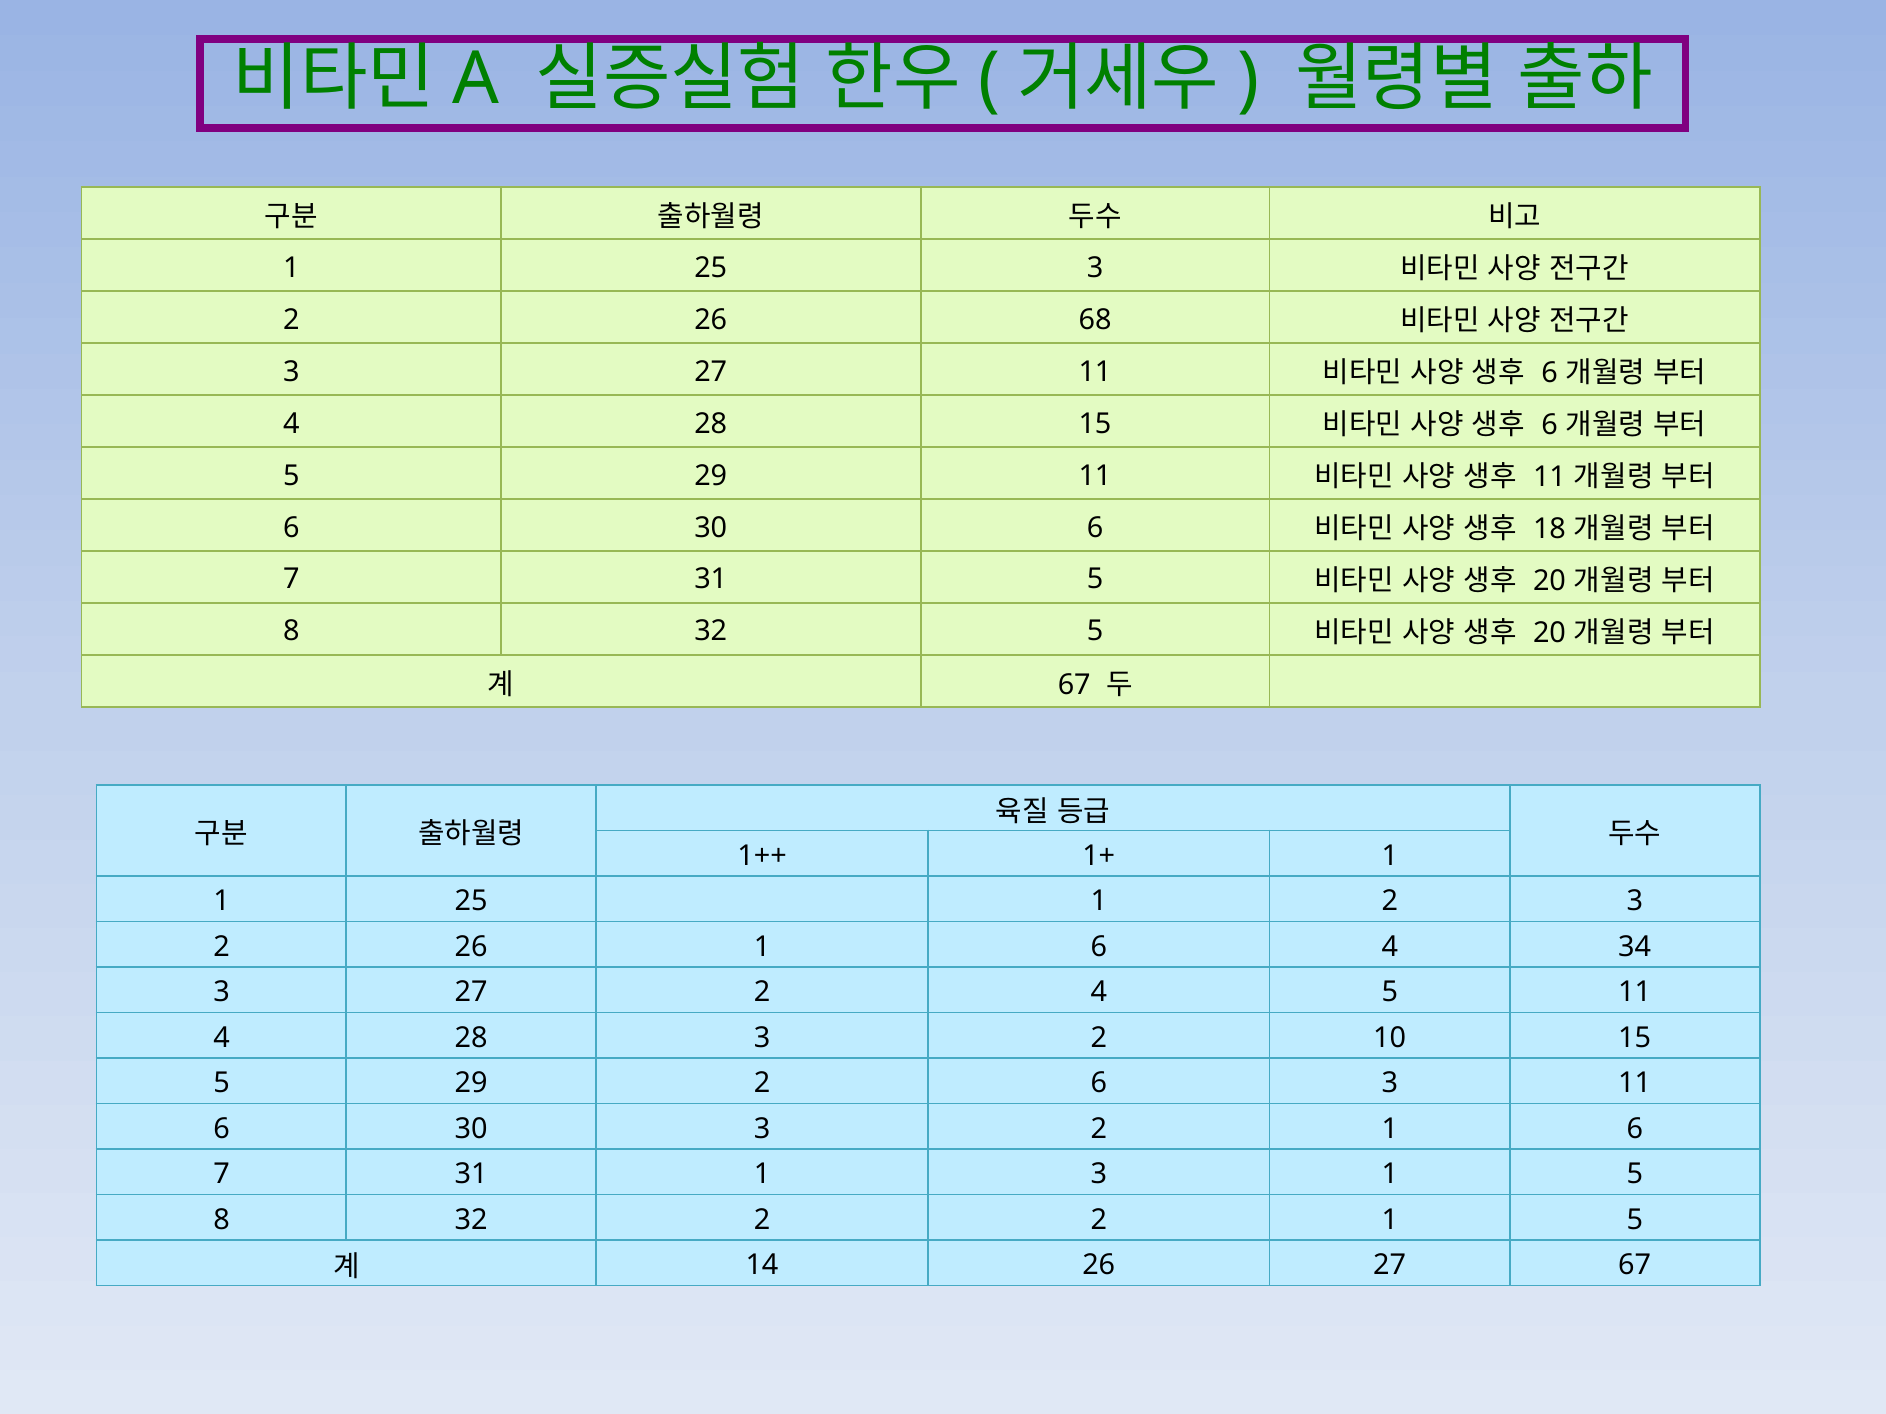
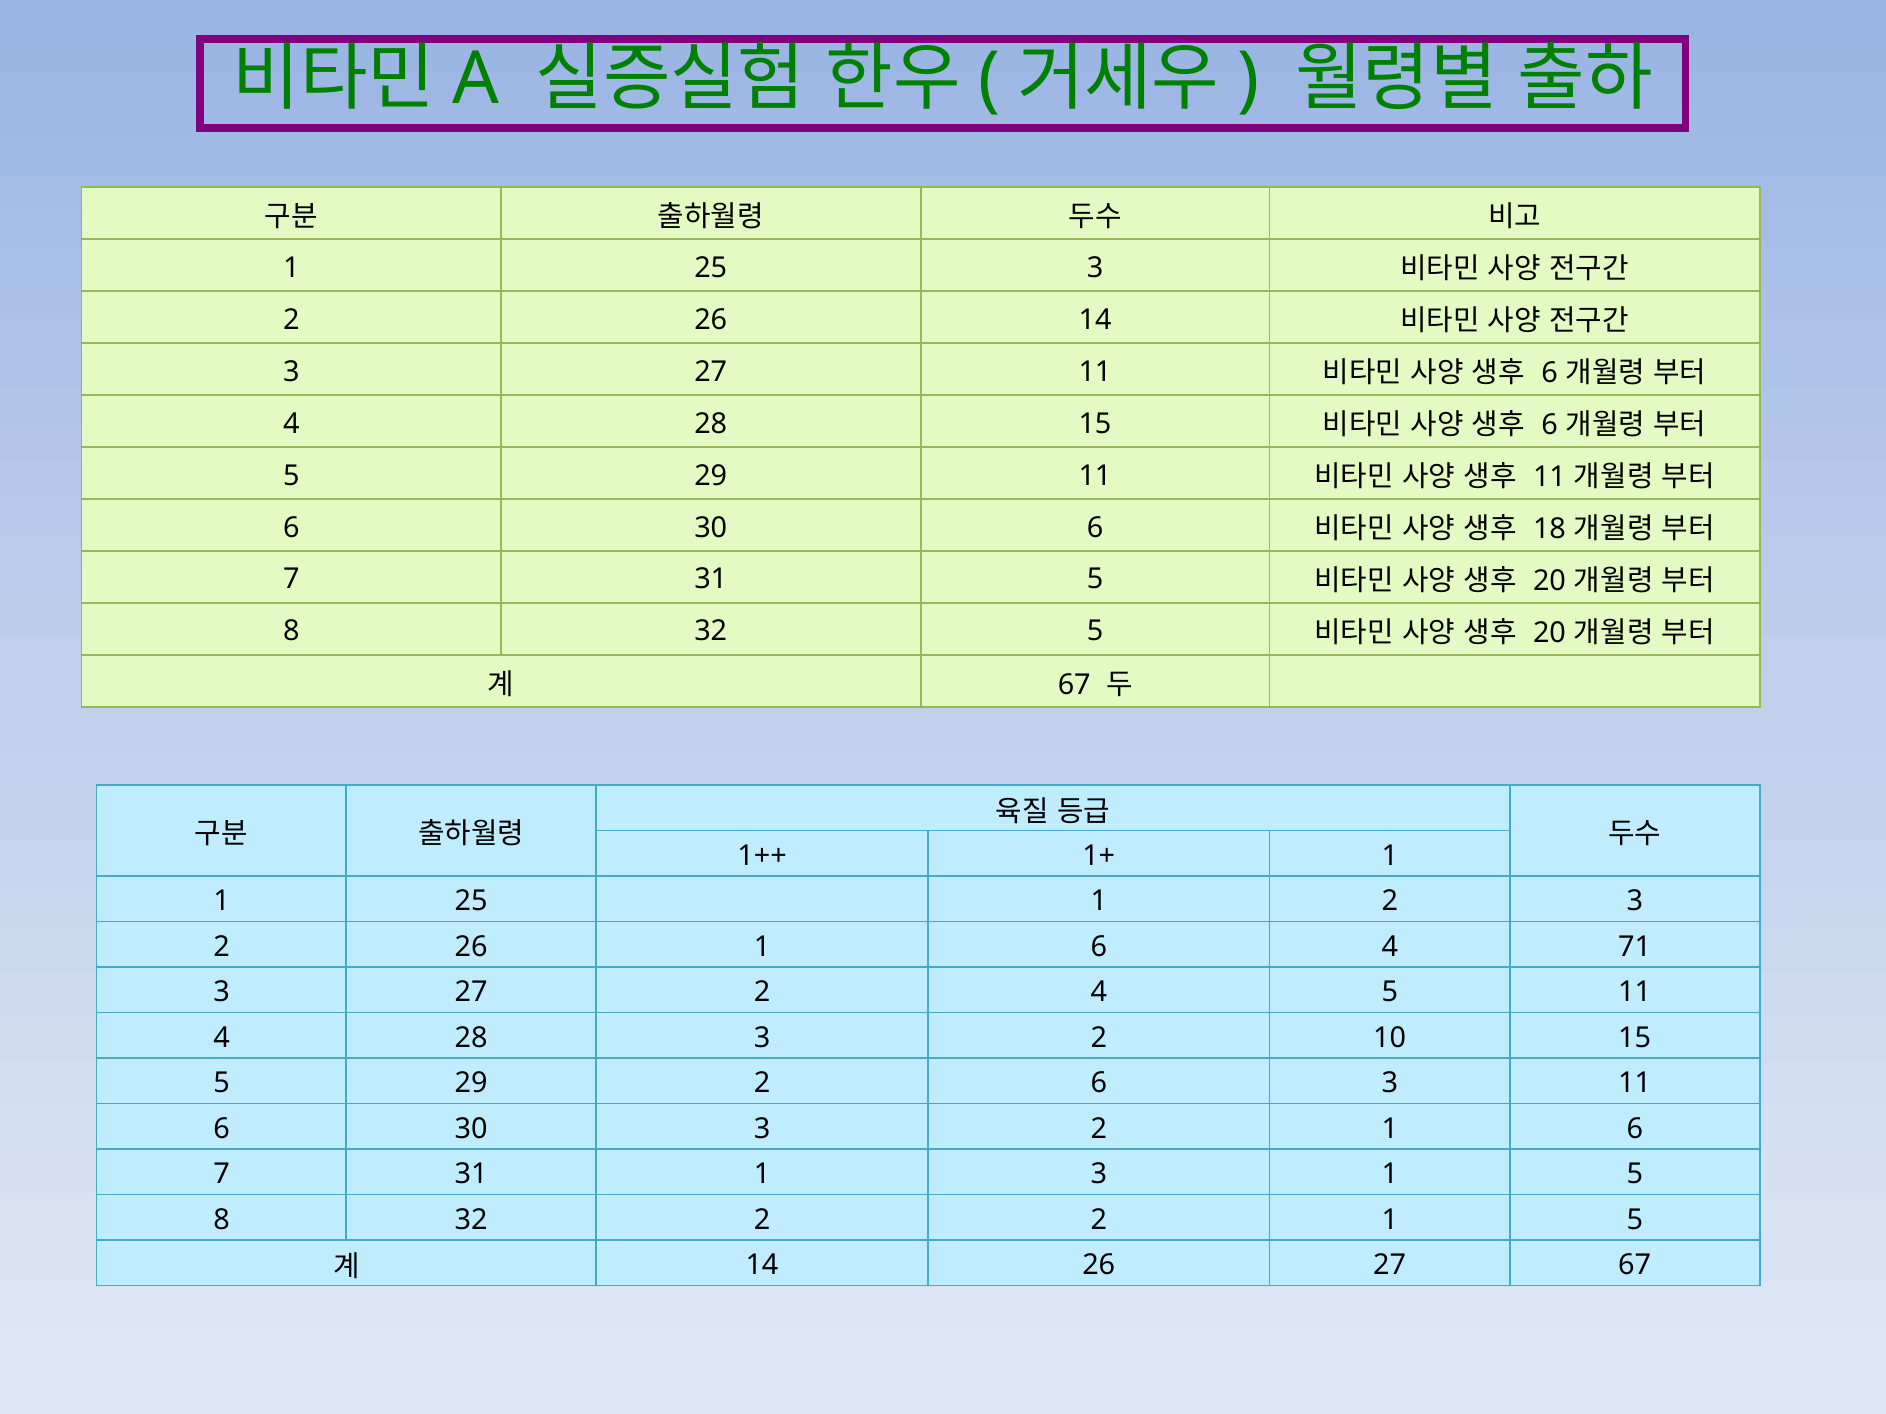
26 68: 68 -> 14
34: 34 -> 71
